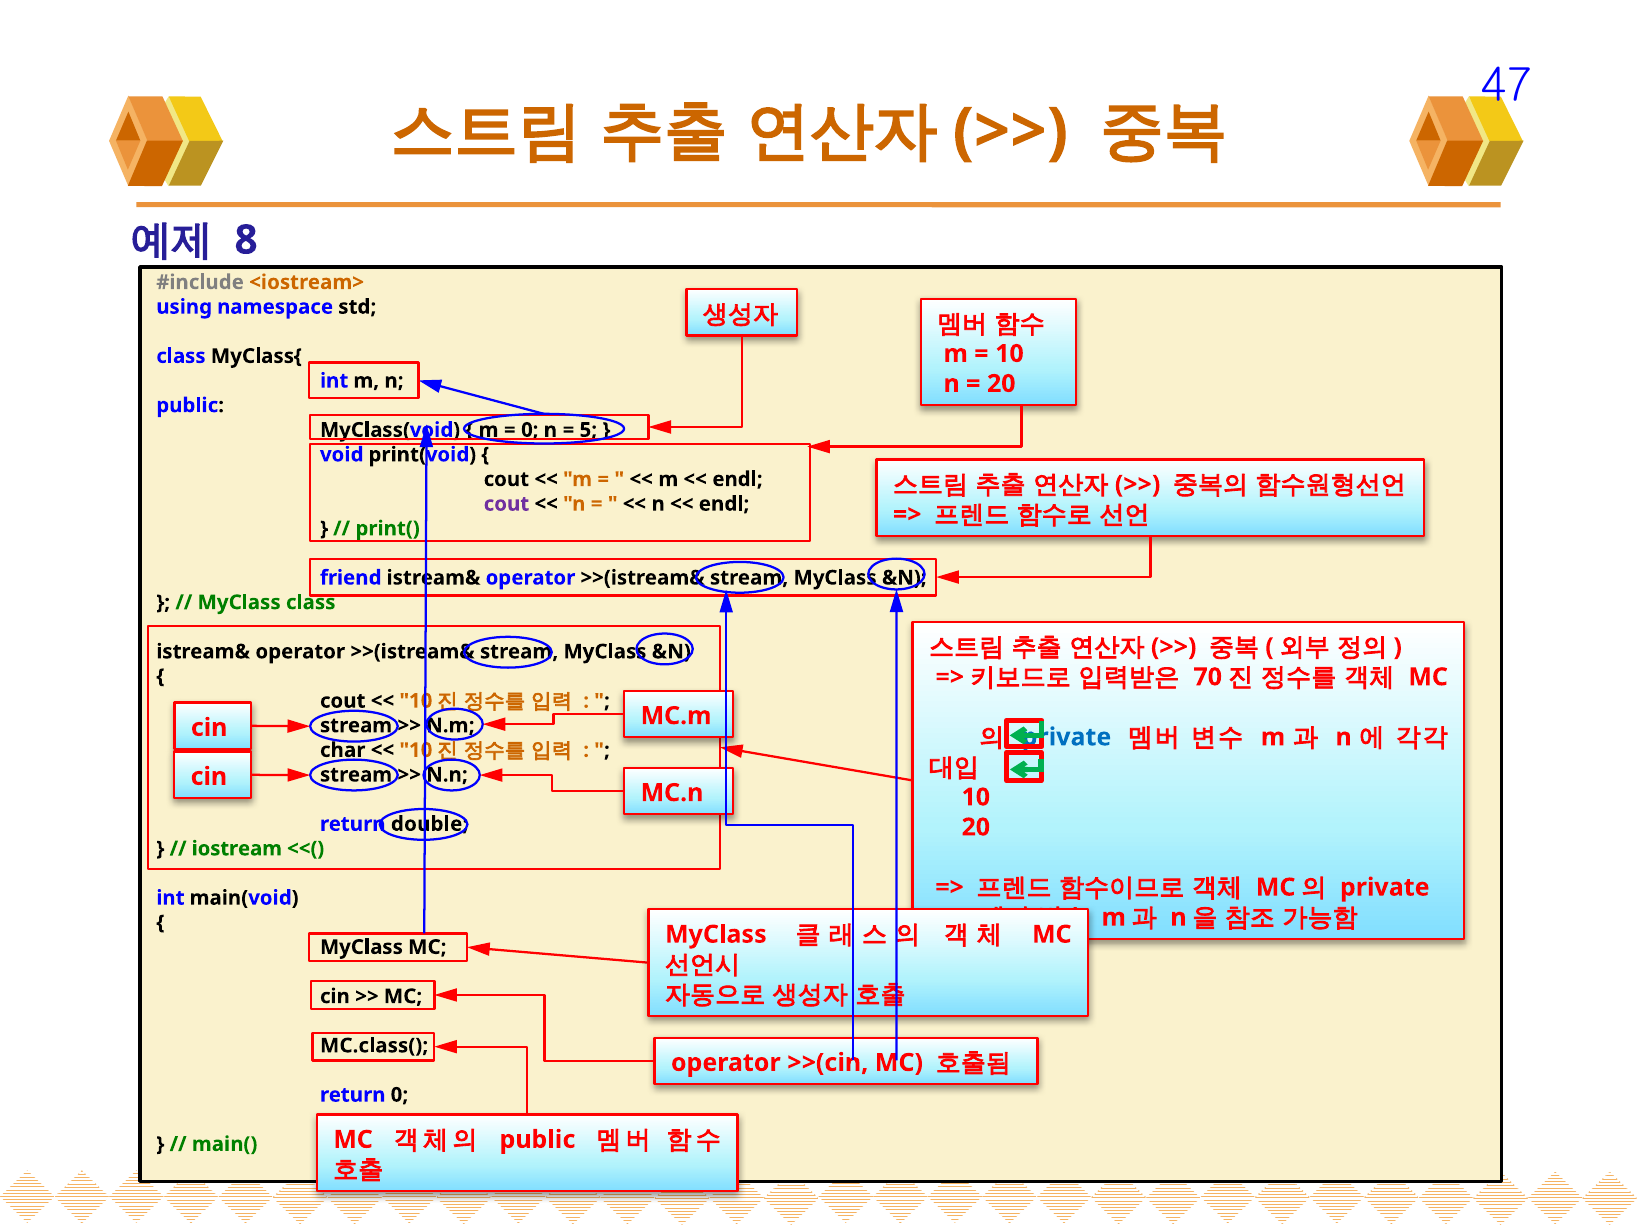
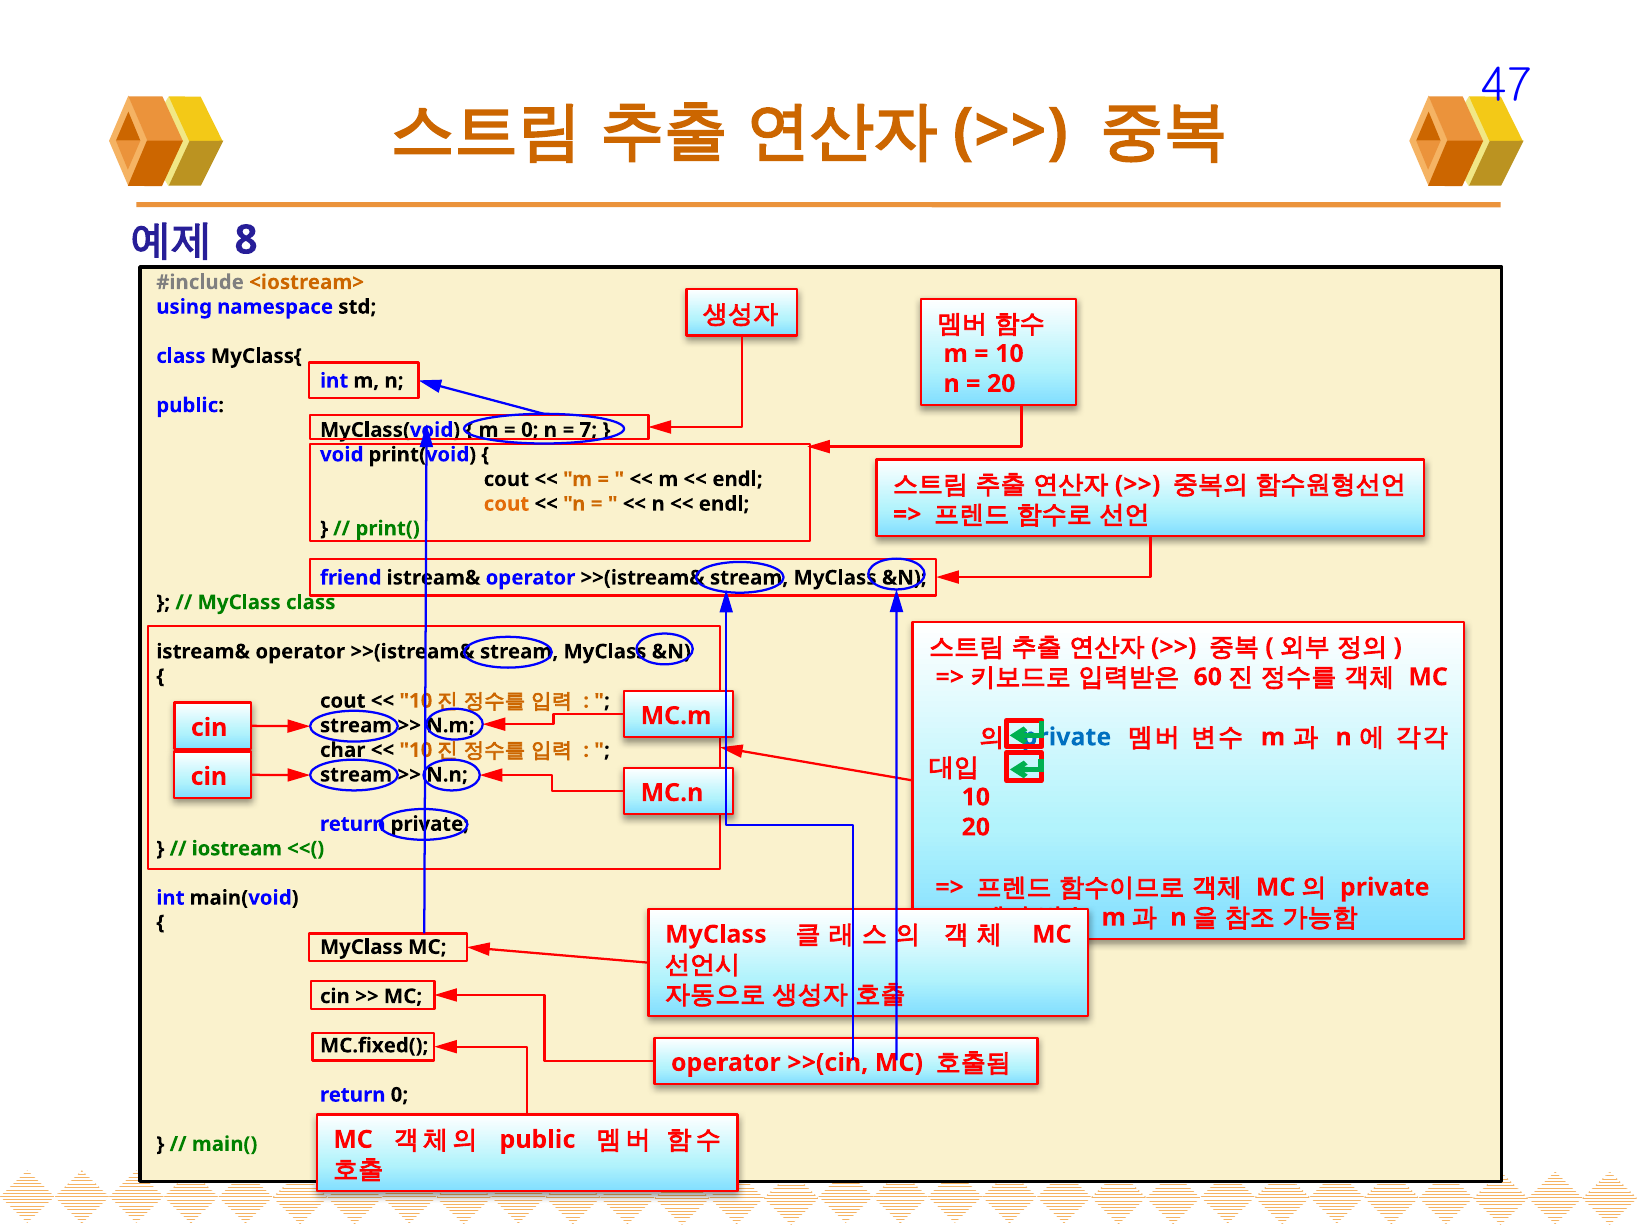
5: 5 -> 7
cout at (506, 504) colour: purple -> orange
70: 70 -> 60
return double: double -> private
MC.class(: MC.class( -> MC.fixed(
